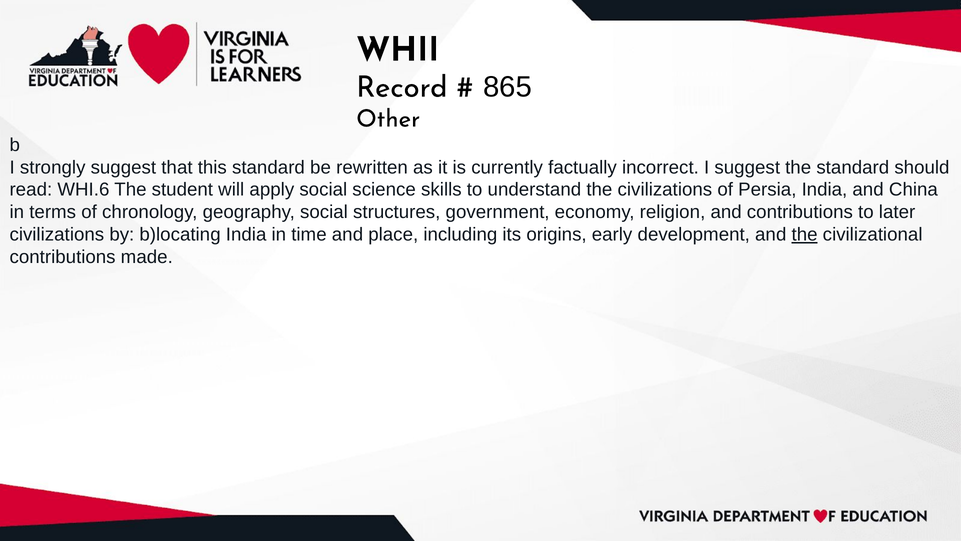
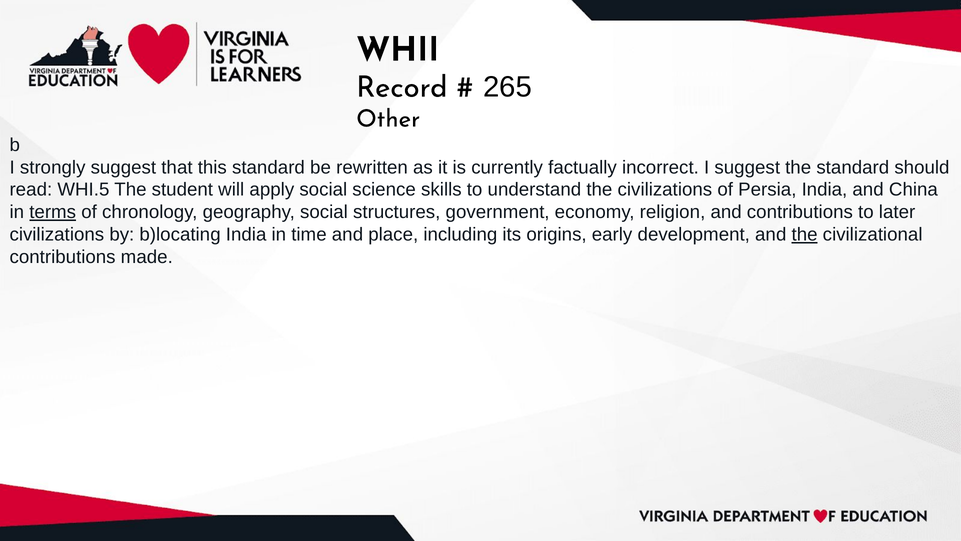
865: 865 -> 265
WHI.6: WHI.6 -> WHI.5
terms underline: none -> present
